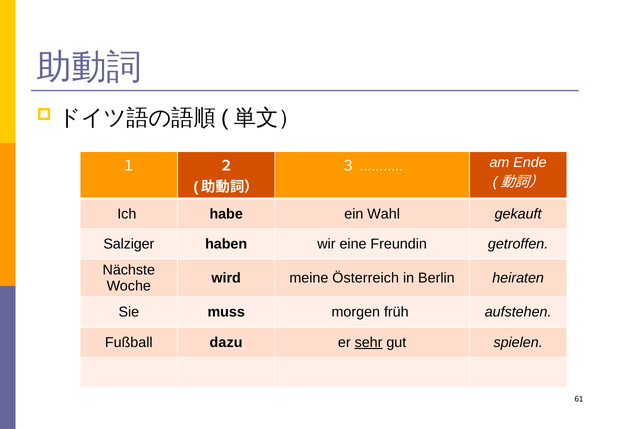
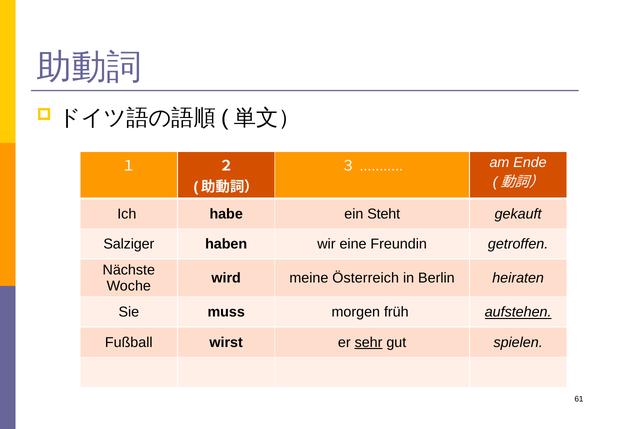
Wahl: Wahl -> Steht
aufstehen underline: none -> present
dazu: dazu -> wirst
